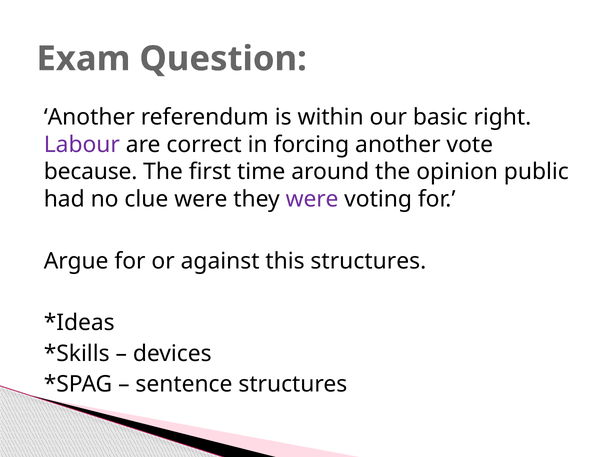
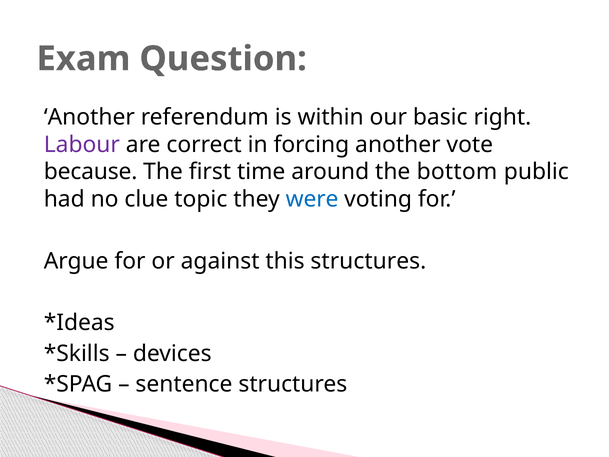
opinion: opinion -> bottom
clue were: were -> topic
were at (312, 199) colour: purple -> blue
